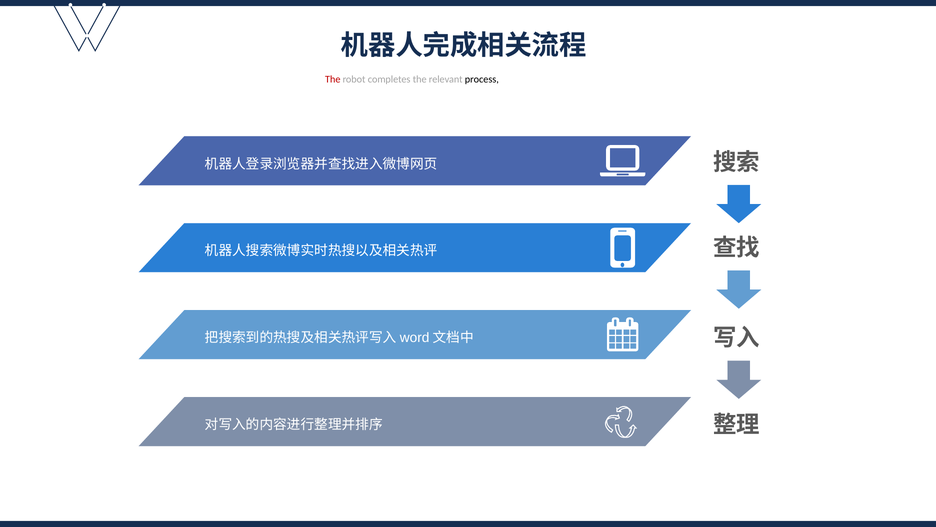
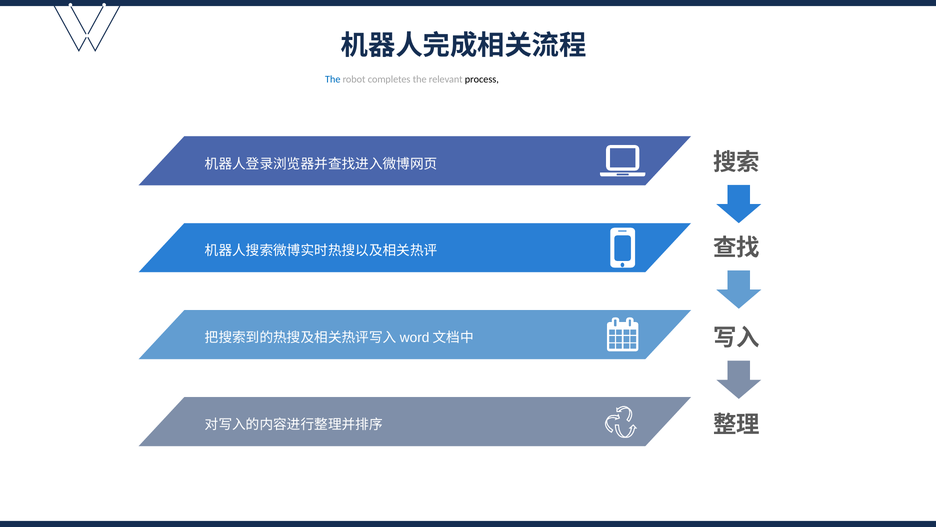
The at (333, 79) colour: red -> blue
